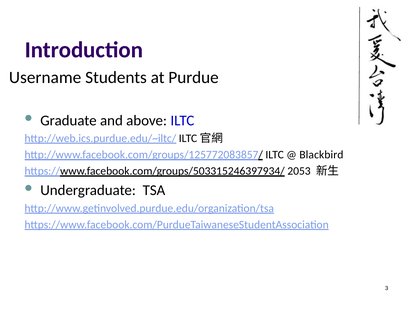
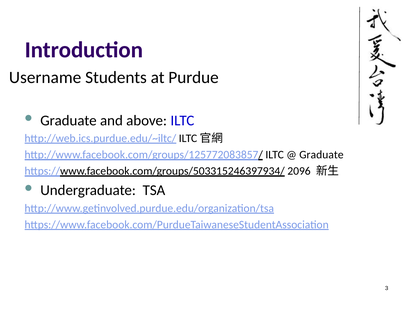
Blackbird at (321, 155): Blackbird -> Graduate
2053: 2053 -> 2096
